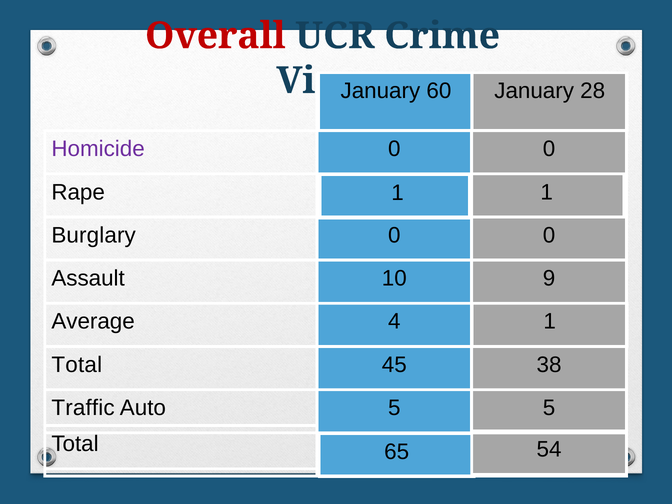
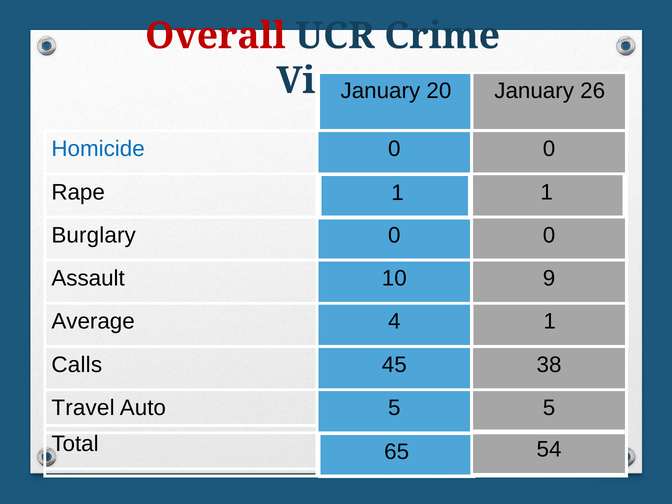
60: 60 -> 20
28: 28 -> 26
Homicide colour: purple -> blue
Total at (77, 365): Total -> Calls
Traffic: Traffic -> Travel
